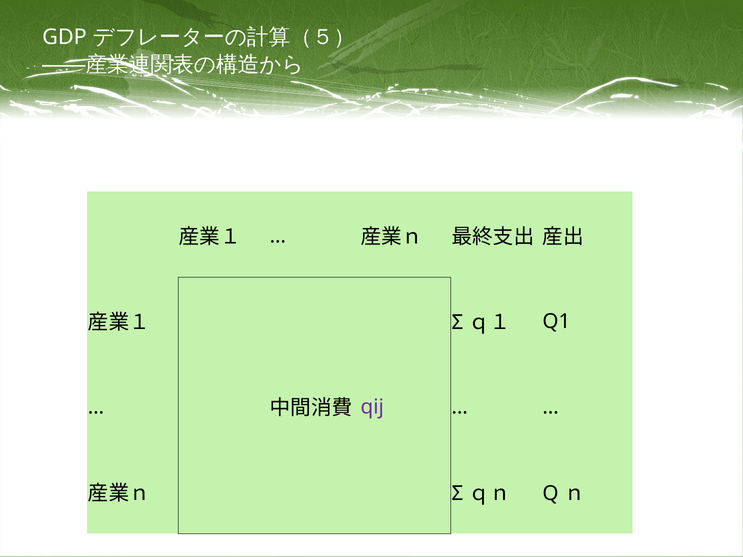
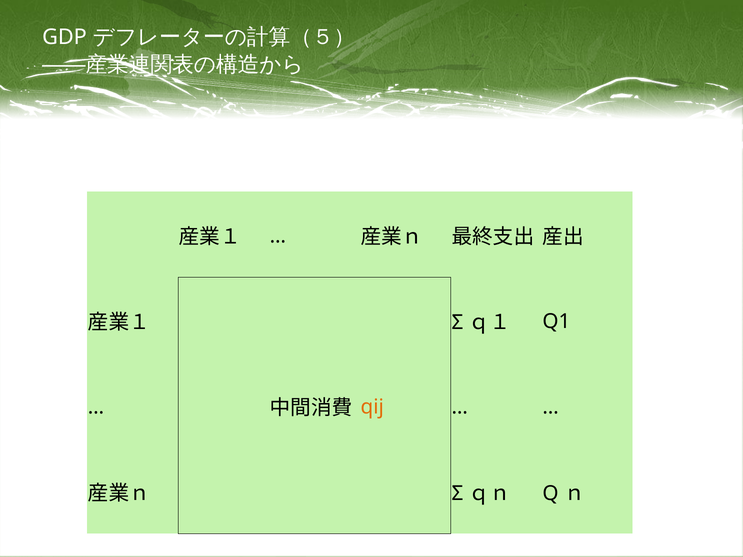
qij colour: purple -> orange
